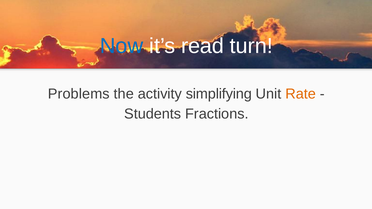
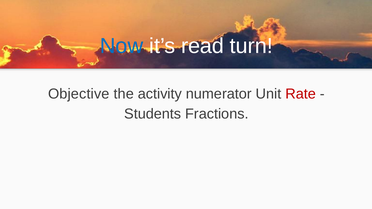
Problems: Problems -> Objective
simplifying: simplifying -> numerator
Rate colour: orange -> red
